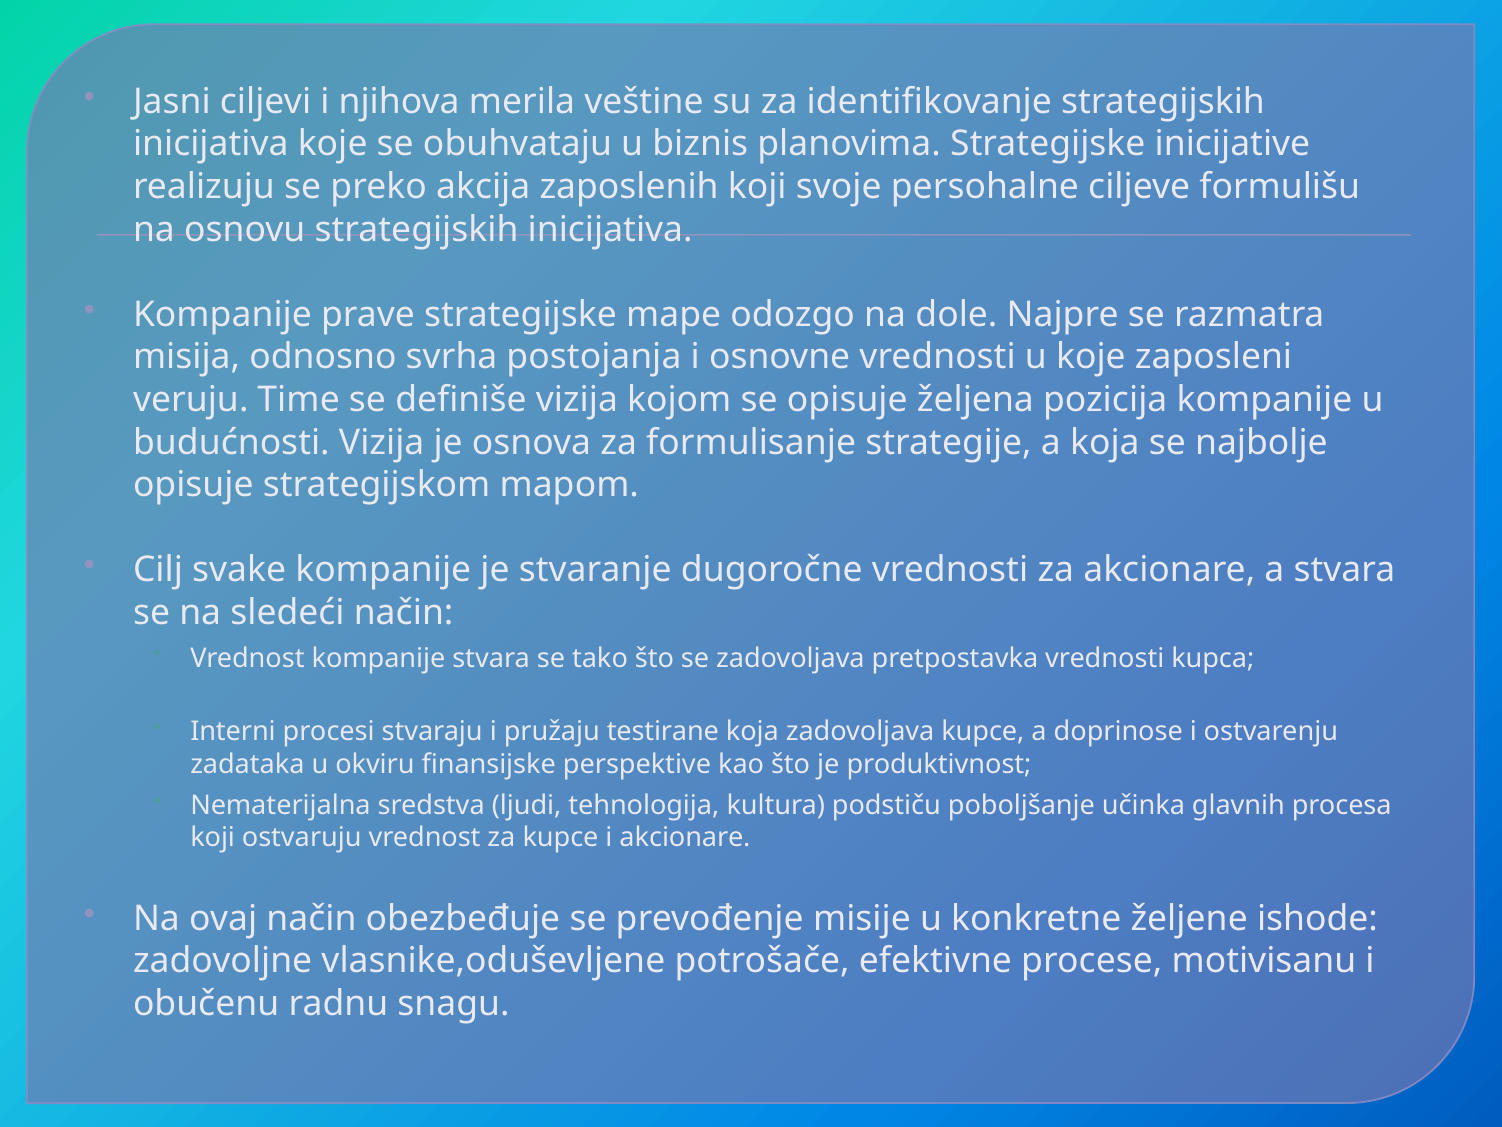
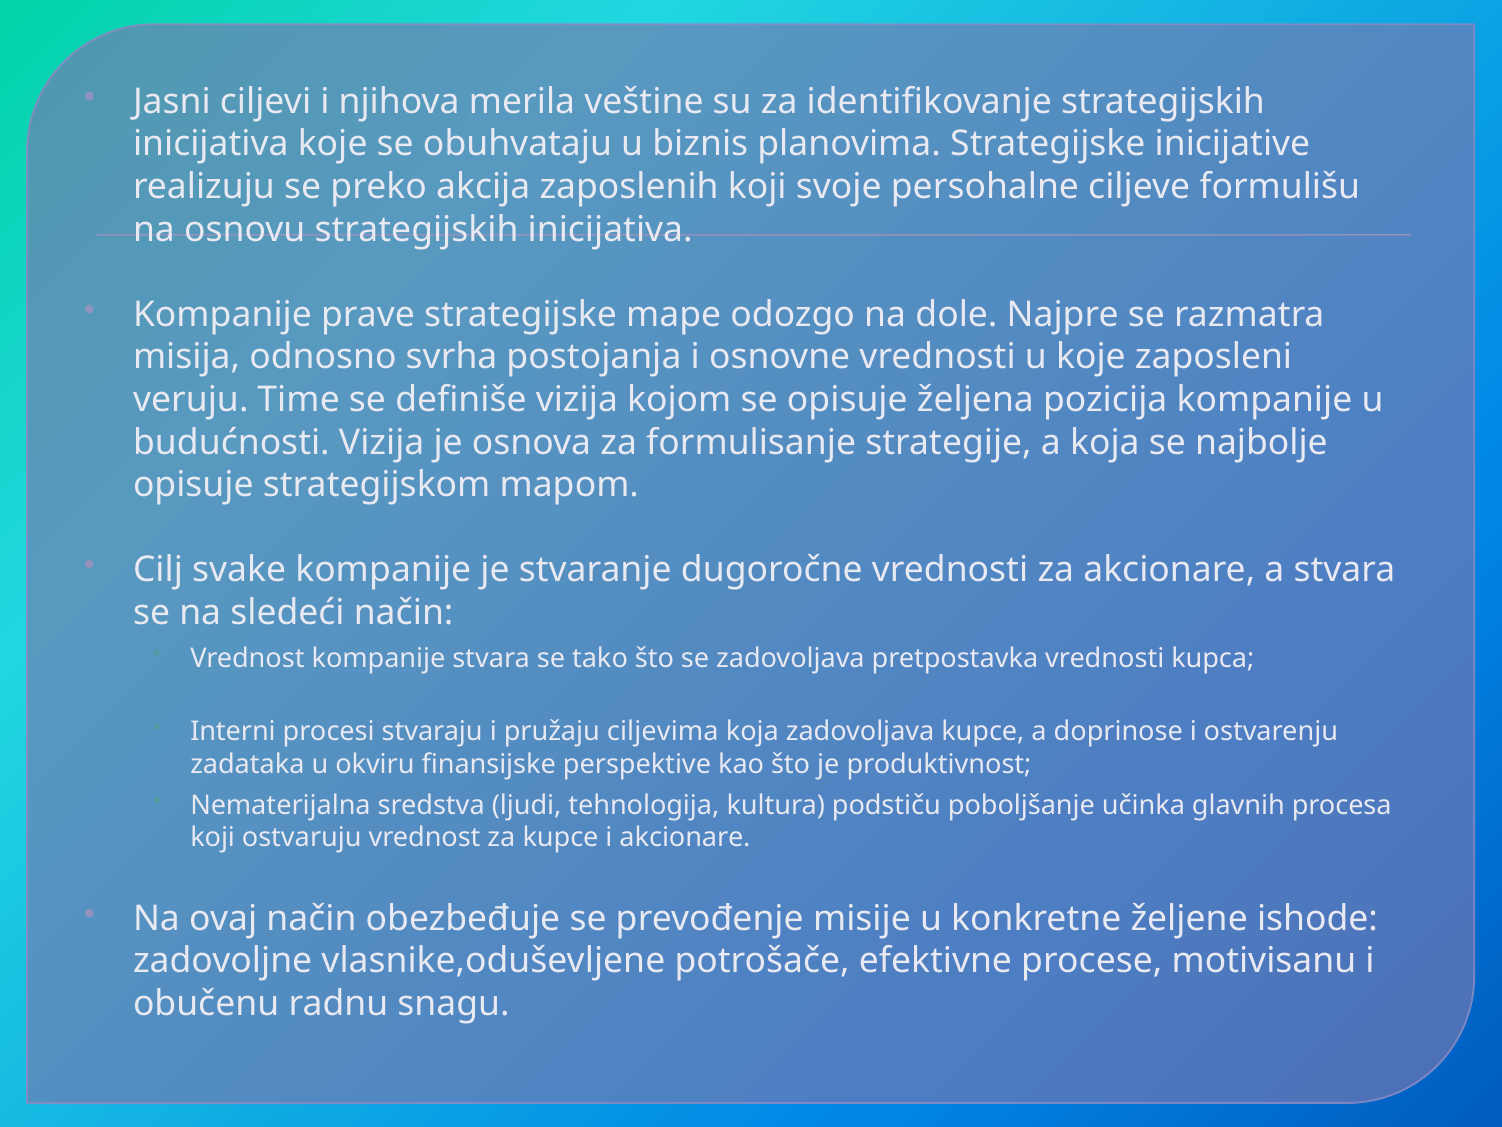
testirane: testirane -> ciljevima
